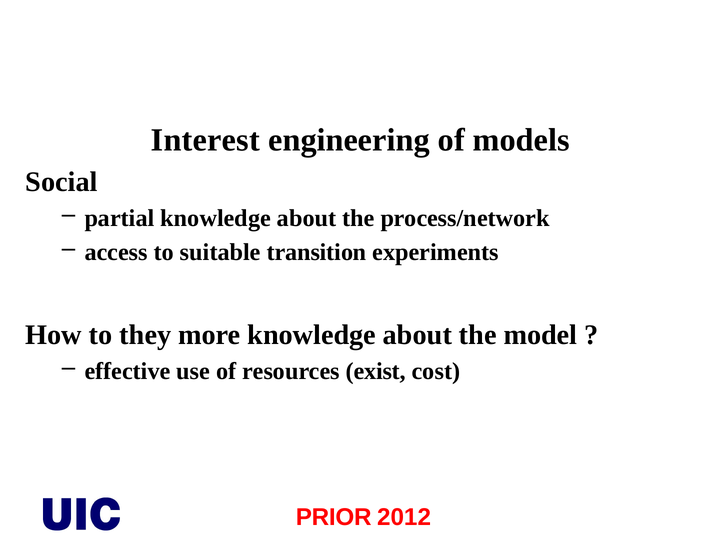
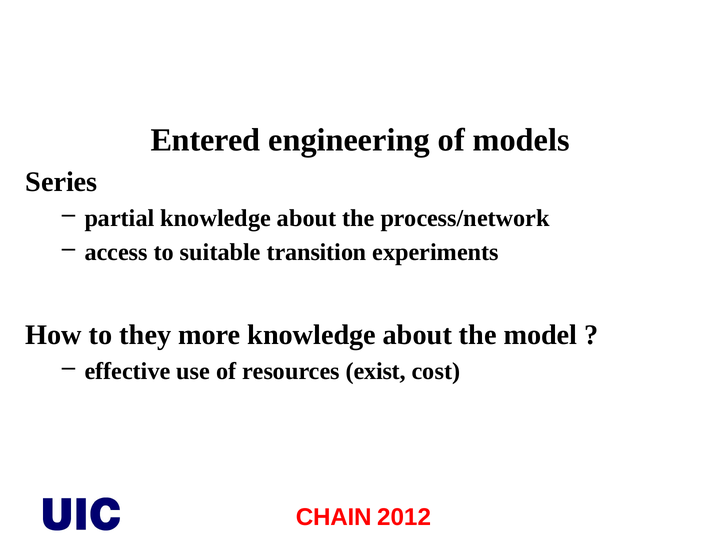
Interest: Interest -> Entered
Social: Social -> Series
PRIOR: PRIOR -> CHAIN
